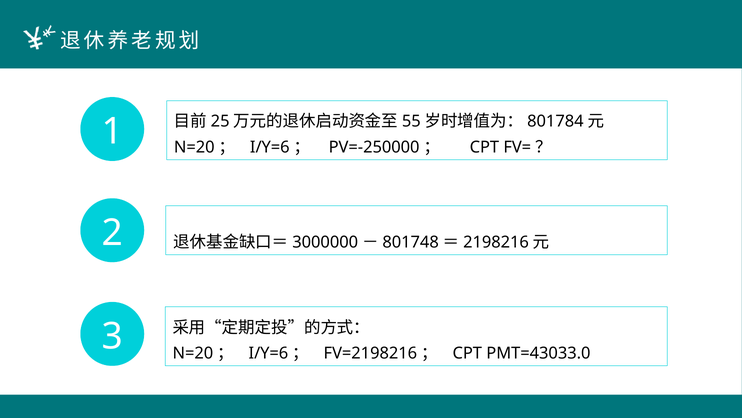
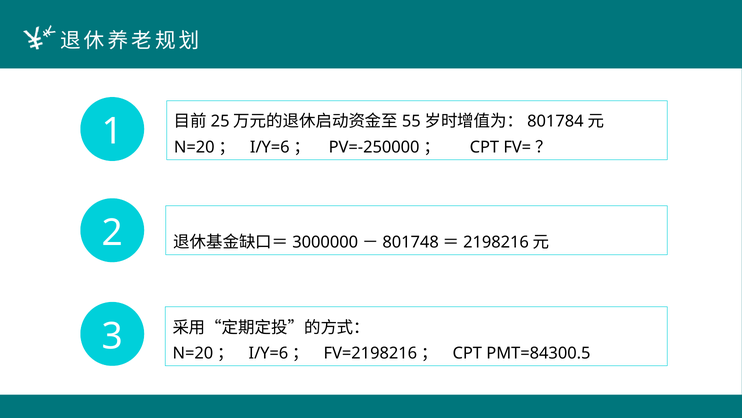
PMT=43033.0: PMT=43033.0 -> PMT=84300.5
